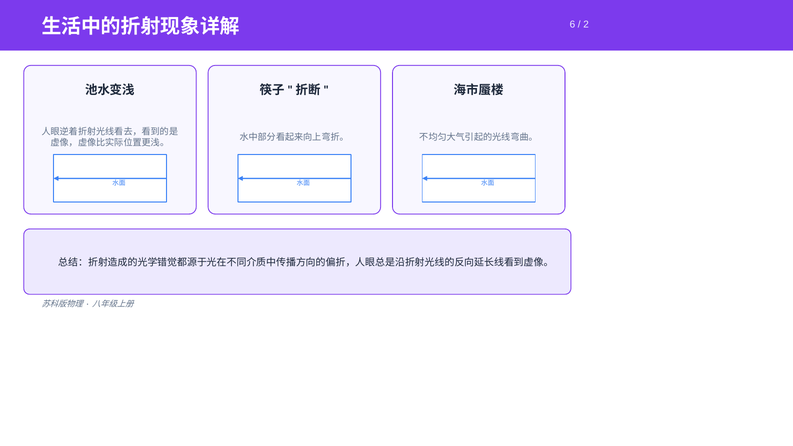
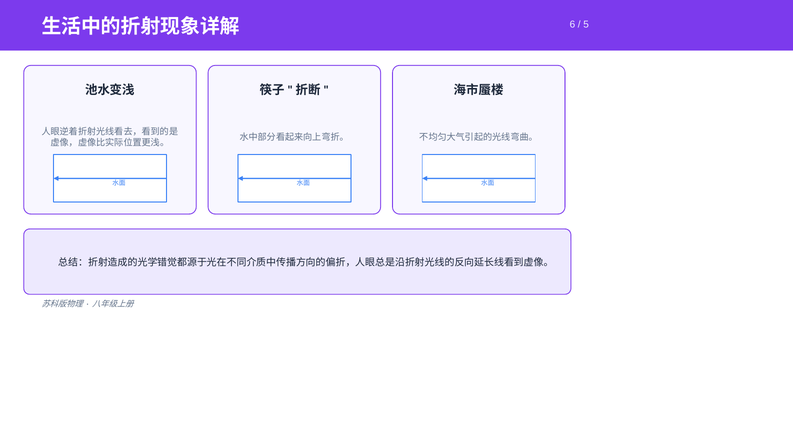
2: 2 -> 5
